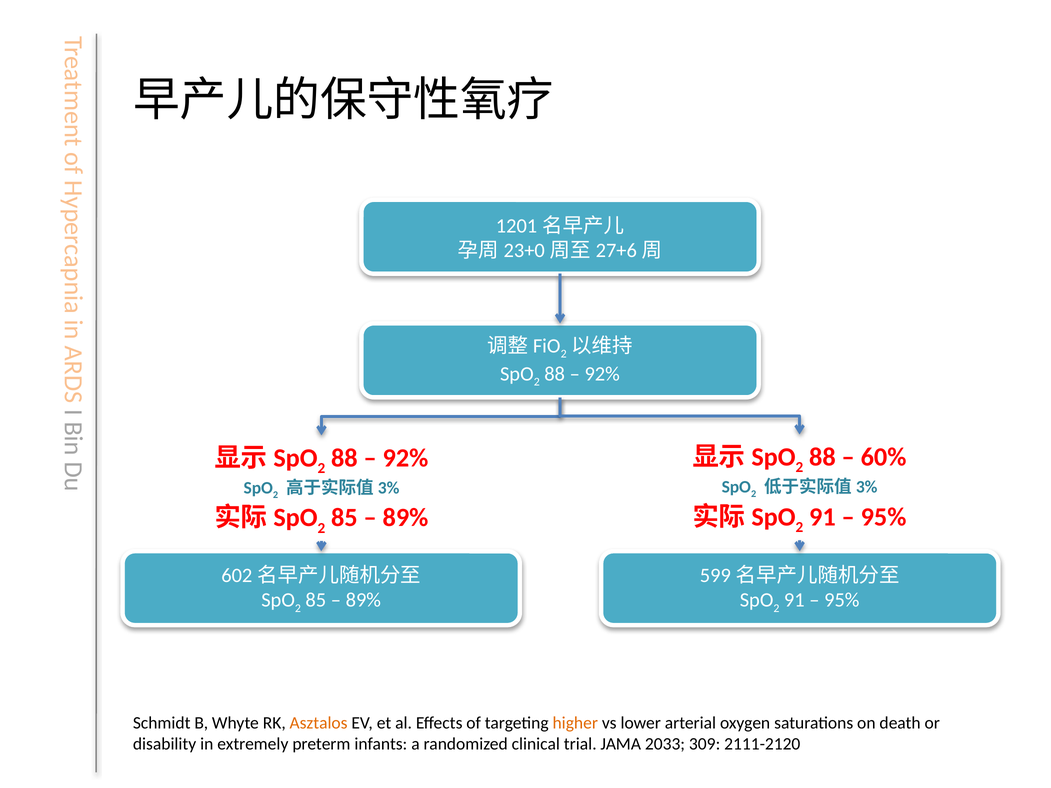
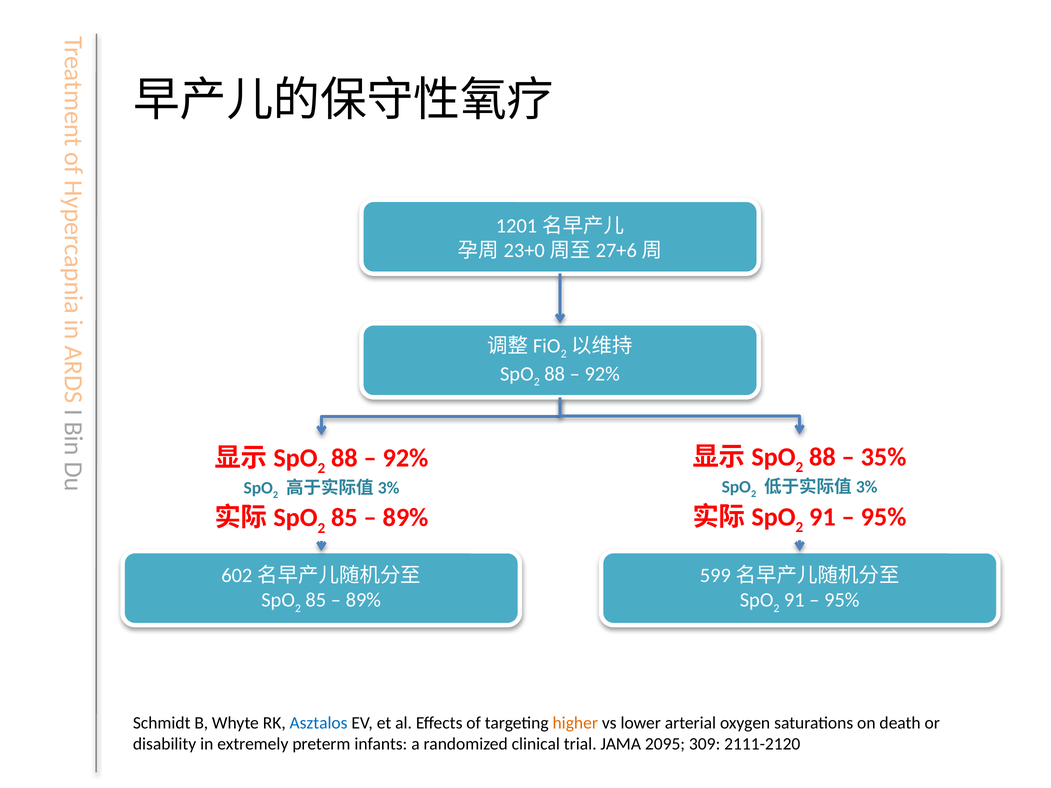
60%: 60% -> 35%
Asztalos colour: orange -> blue
2033: 2033 -> 2095
